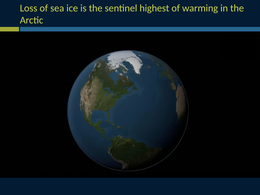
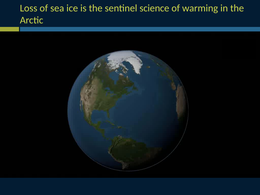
highest: highest -> science
